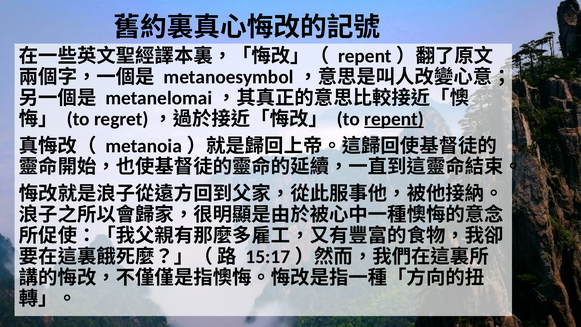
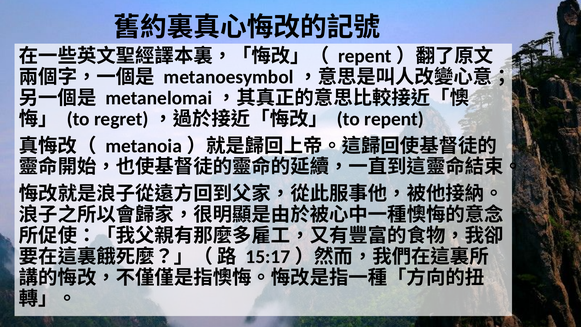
repent underline: present -> none
